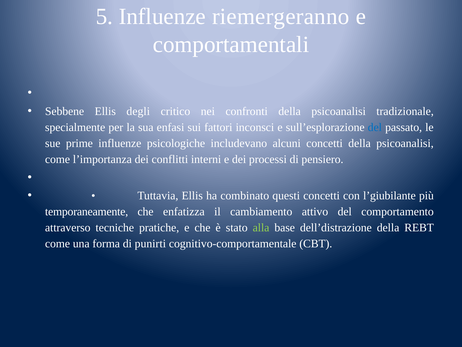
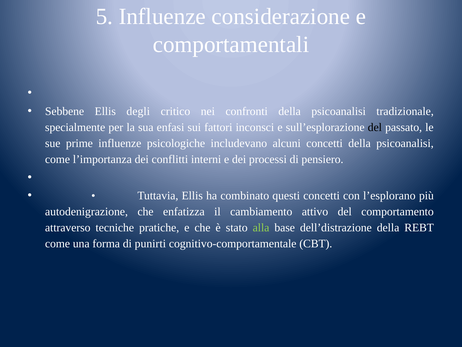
riemergeranno: riemergeranno -> considerazione
del at (375, 127) colour: blue -> black
l’giubilante: l’giubilante -> l’esplorano
temporaneamente: temporaneamente -> autodenigrazione
